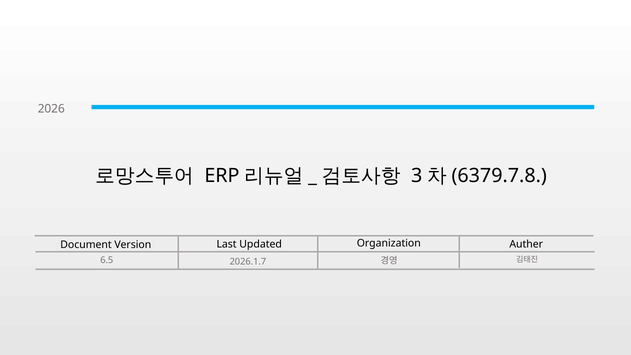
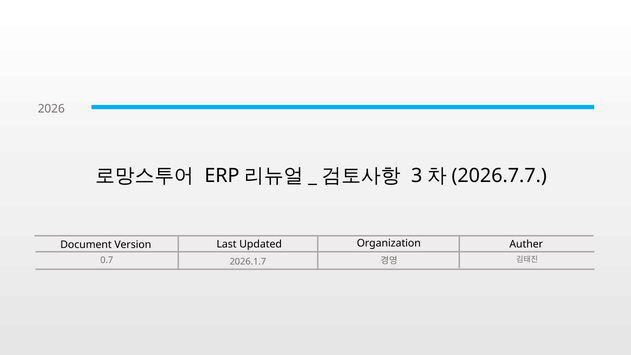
6379.7.8: 6379.7.8 -> 2026.7.7
6.5: 6.5 -> 0.7
